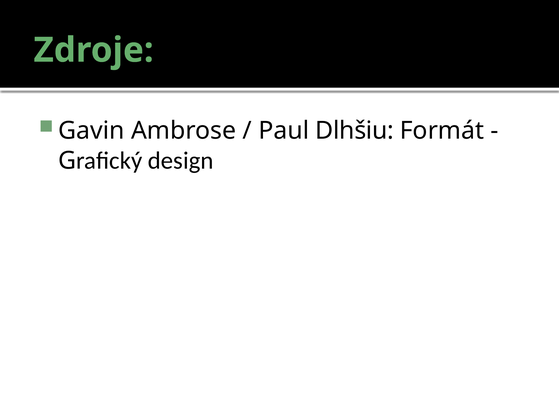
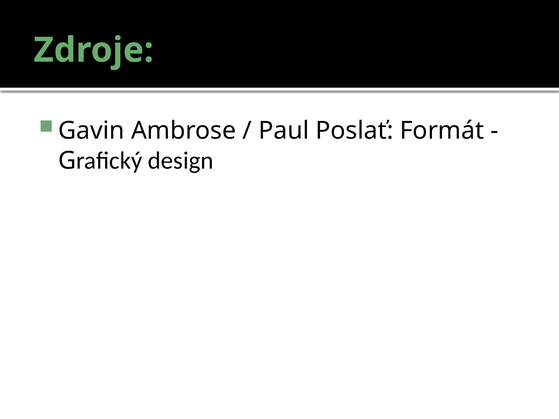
Dlhšiu: Dlhšiu -> Poslať
